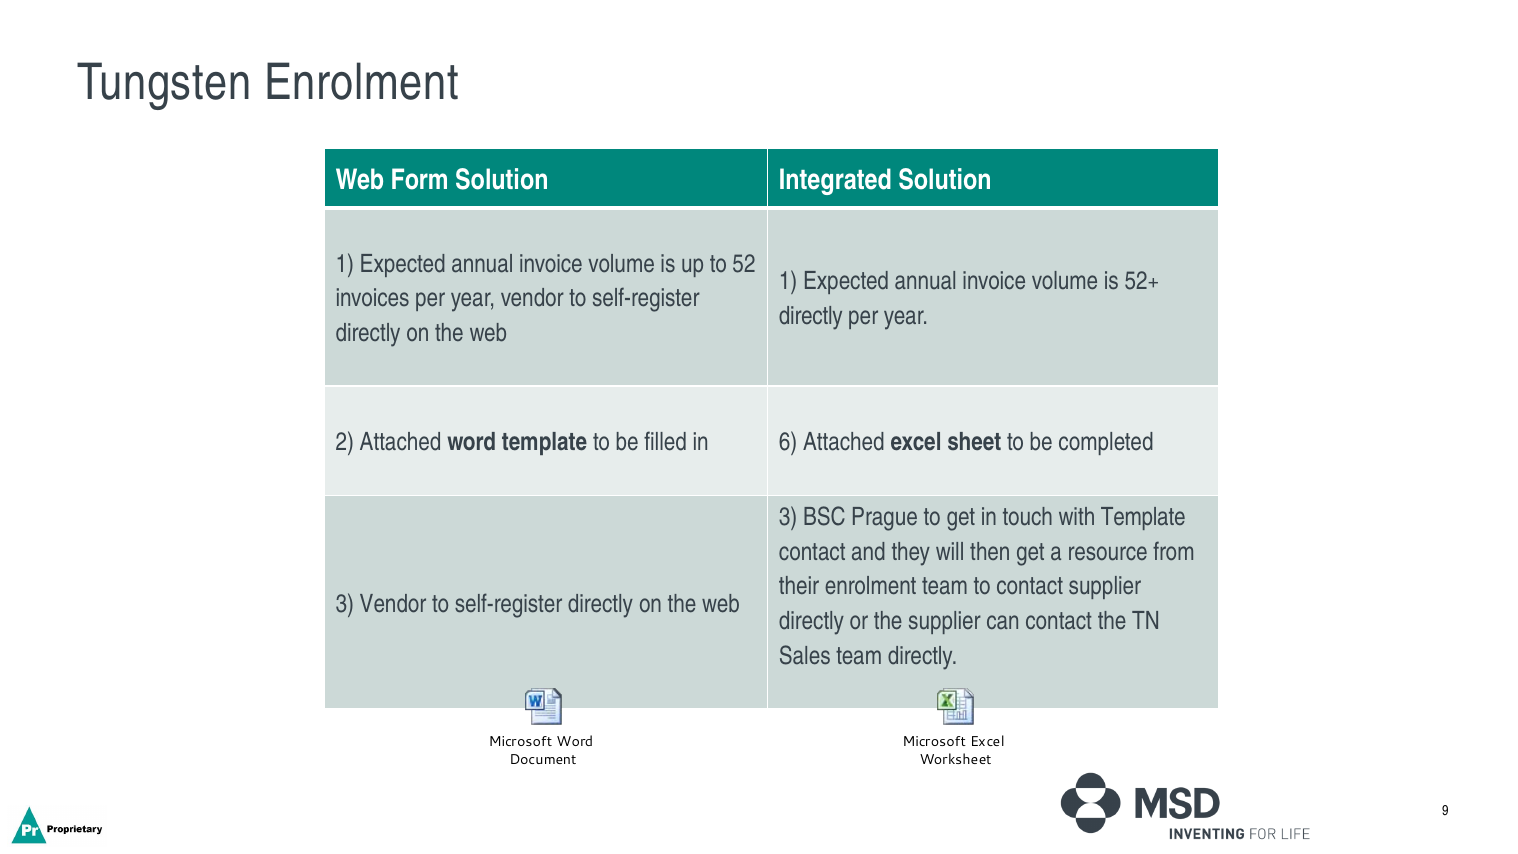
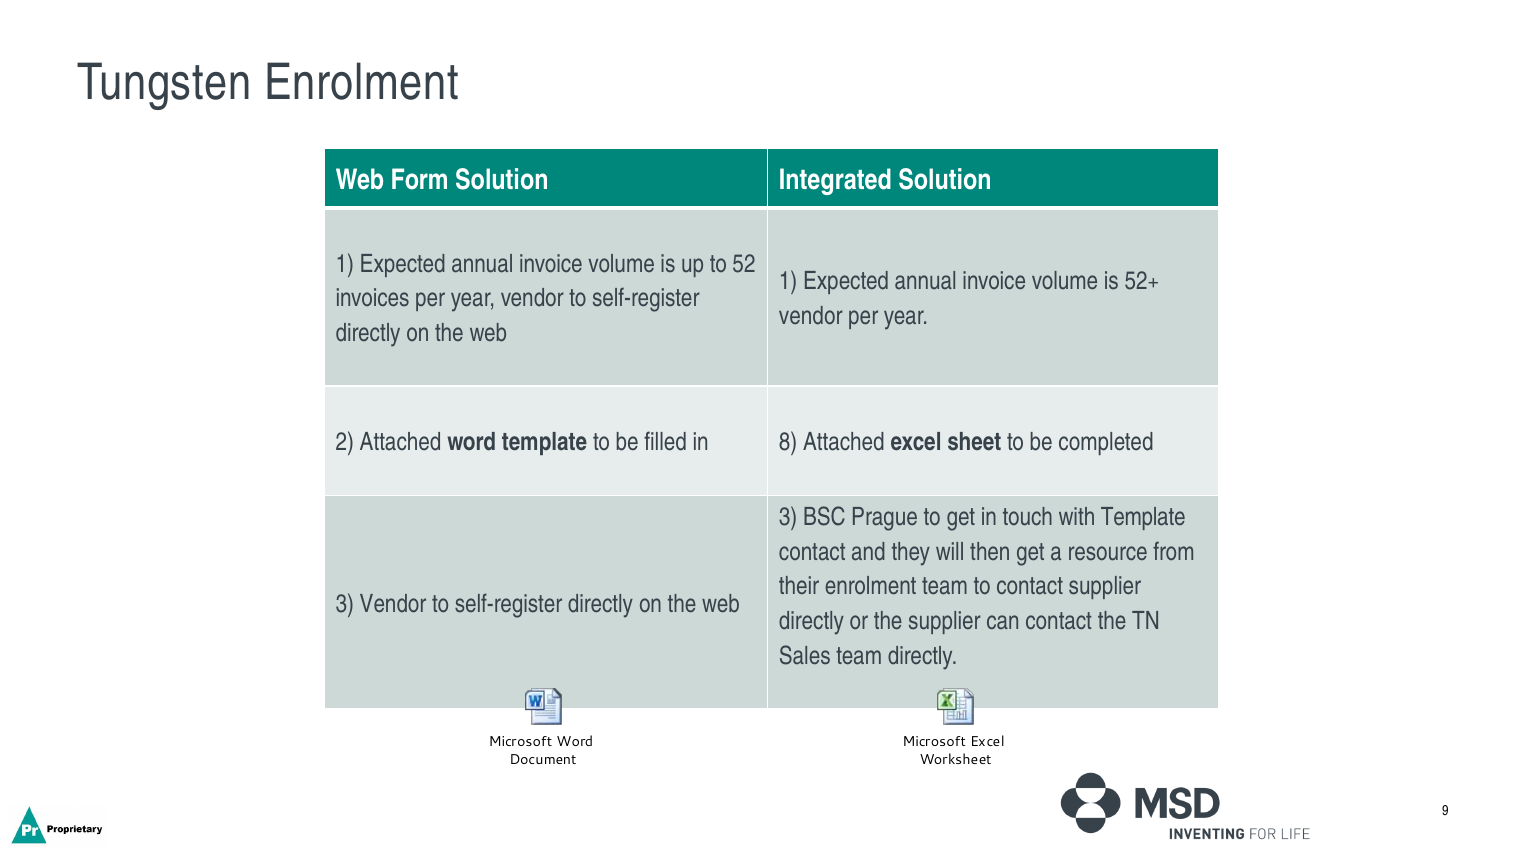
directly at (811, 316): directly -> vendor
6: 6 -> 8
